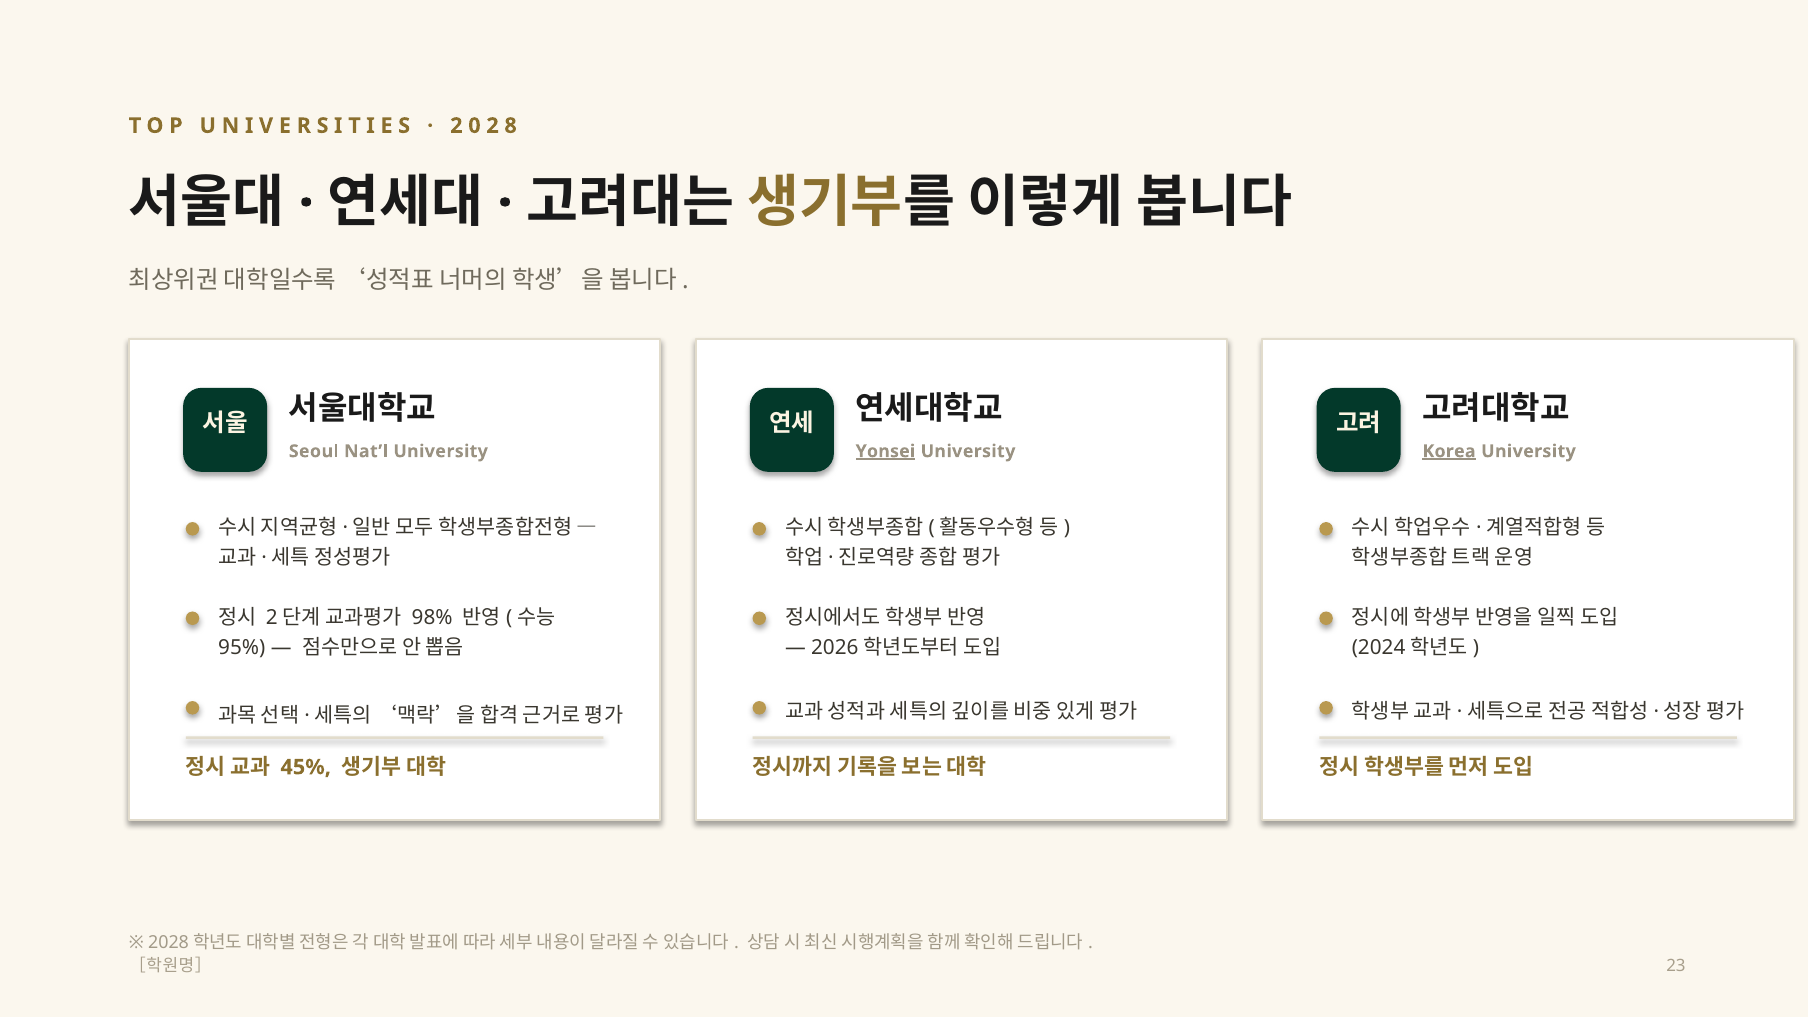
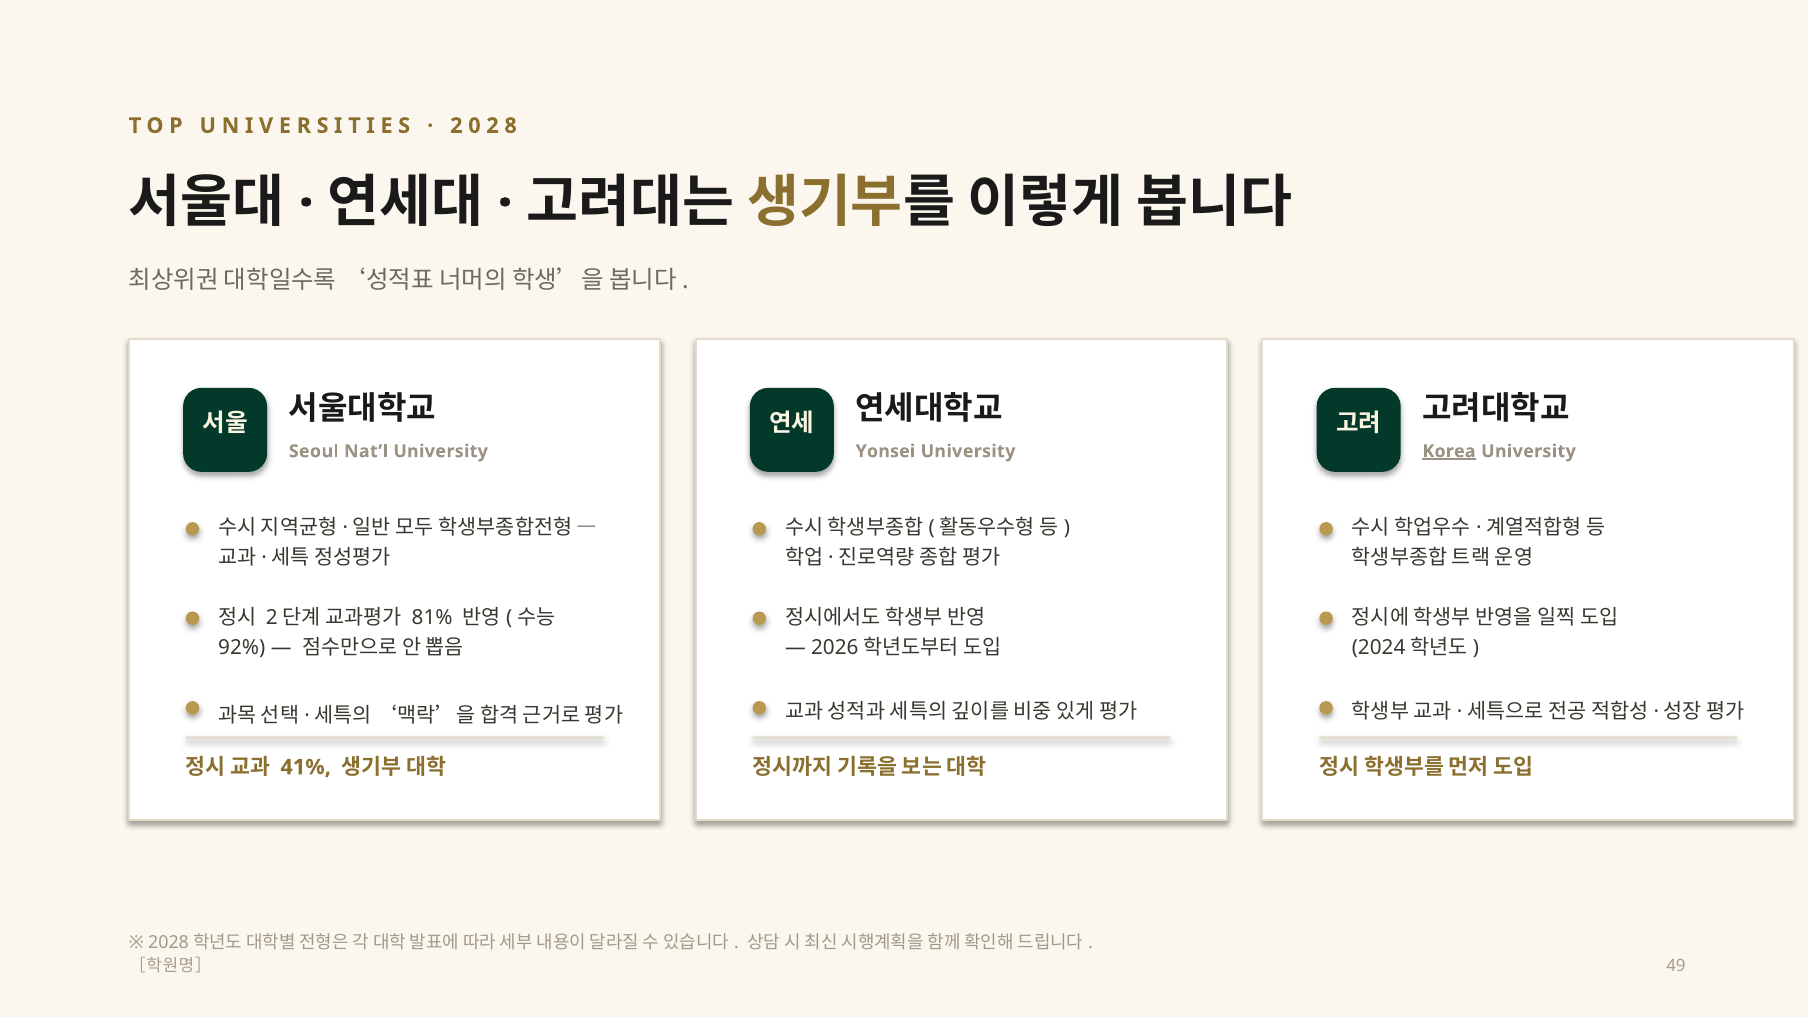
Yonsei underline: present -> none
98%: 98% -> 81%
95%: 95% -> 92%
45%: 45% -> 41%
23: 23 -> 49
